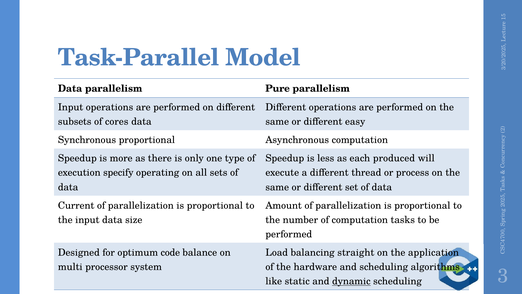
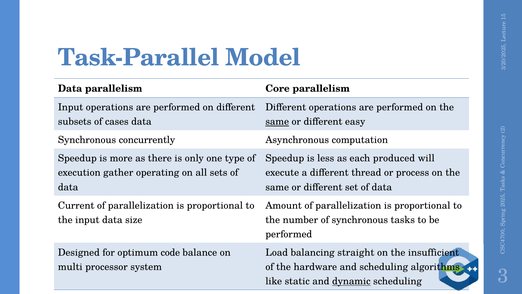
Pure: Pure -> Core
cores: cores -> cases
same at (277, 122) underline: none -> present
Synchronous proportional: proportional -> concurrently
specify: specify -> gather
of computation: computation -> synchronous
application: application -> insufficient
